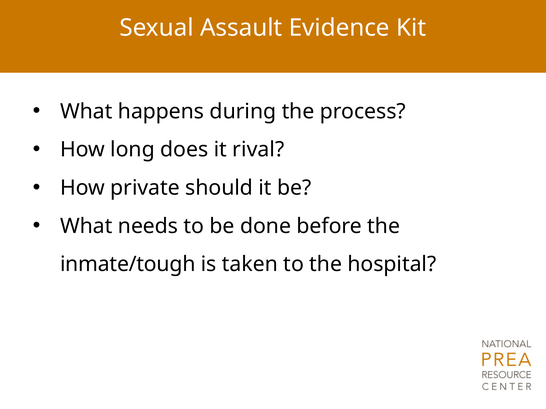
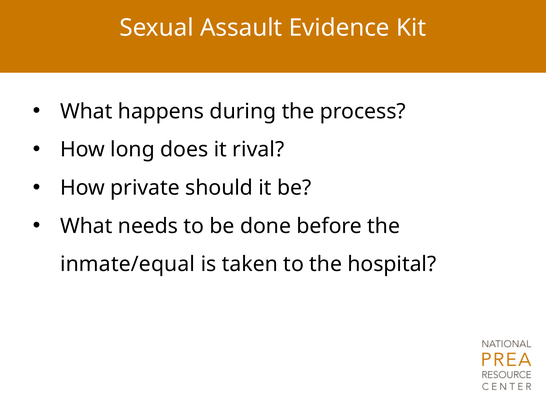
inmate/tough: inmate/tough -> inmate/equal
